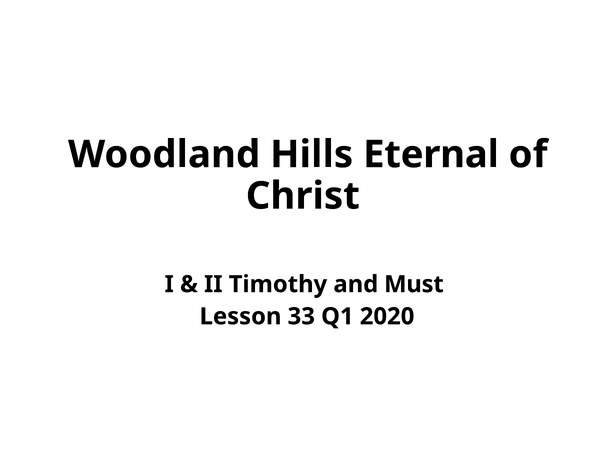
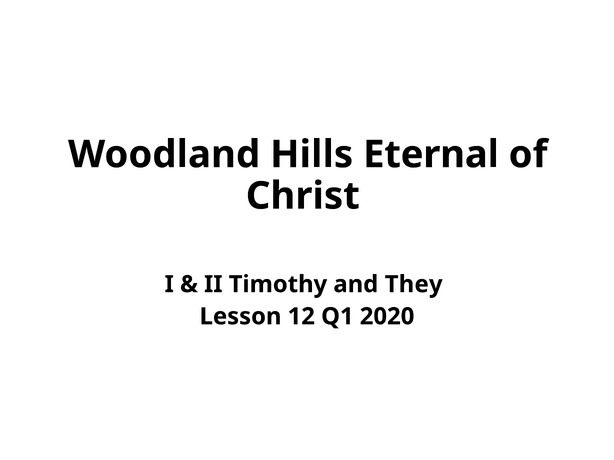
Must: Must -> They
33: 33 -> 12
